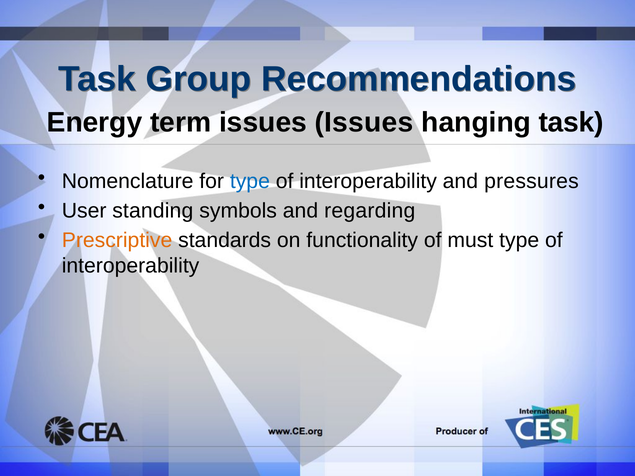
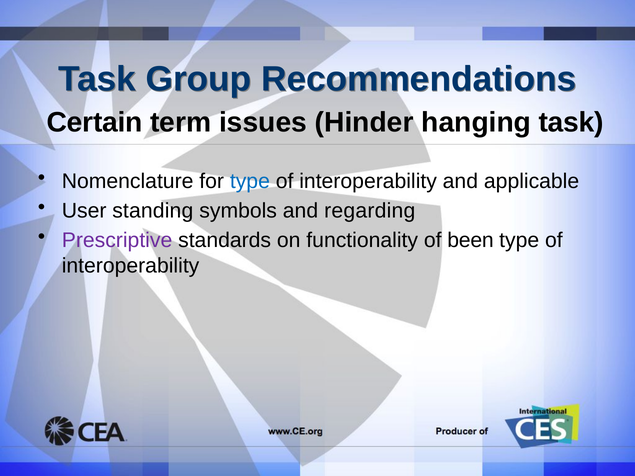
Energy: Energy -> Certain
issues Issues: Issues -> Hinder
pressures: pressures -> applicable
Prescriptive colour: orange -> purple
must: must -> been
